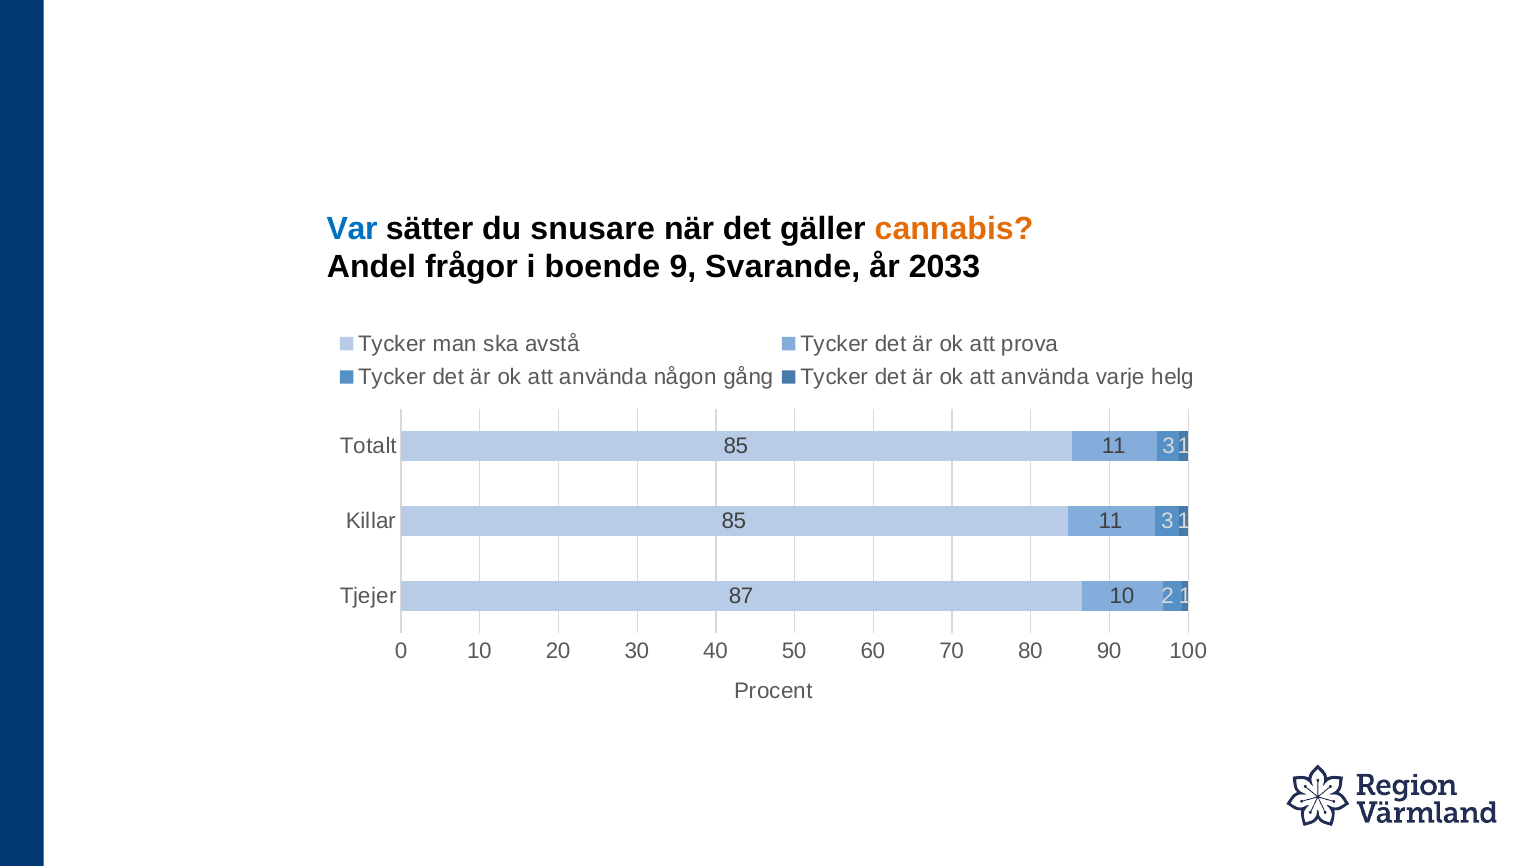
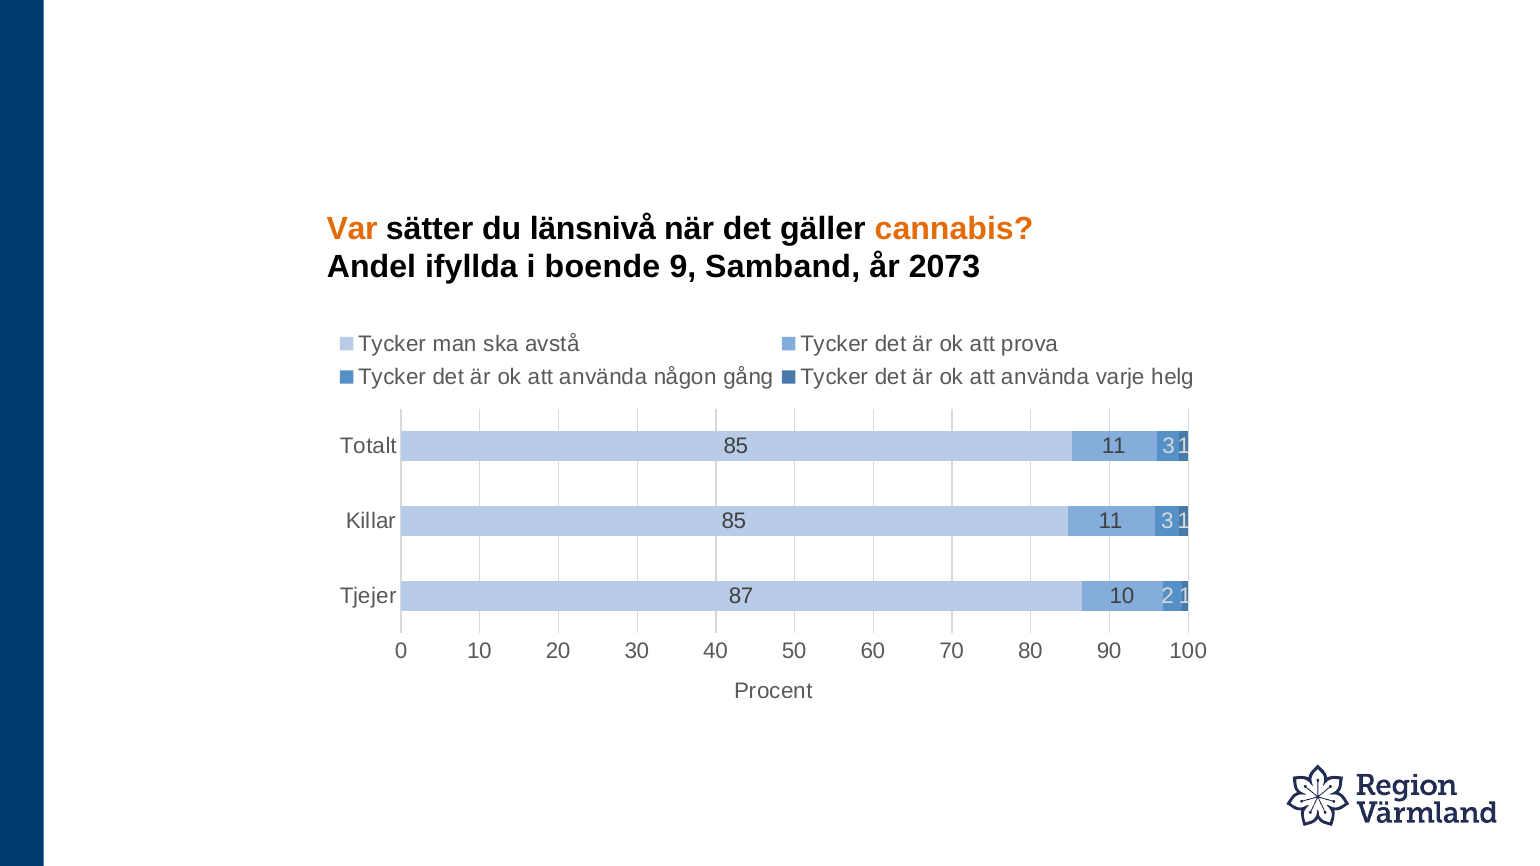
Var colour: blue -> orange
snusare: snusare -> länsnivå
frågor: frågor -> ifyllda
Svarande: Svarande -> Samband
2033: 2033 -> 2073
